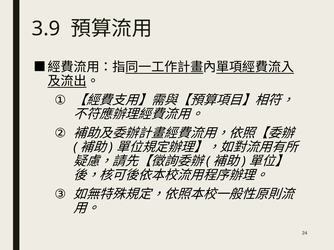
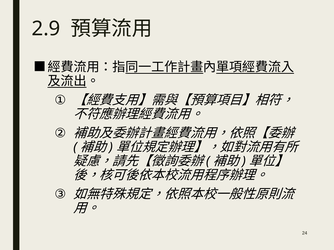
3.9: 3.9 -> 2.9
